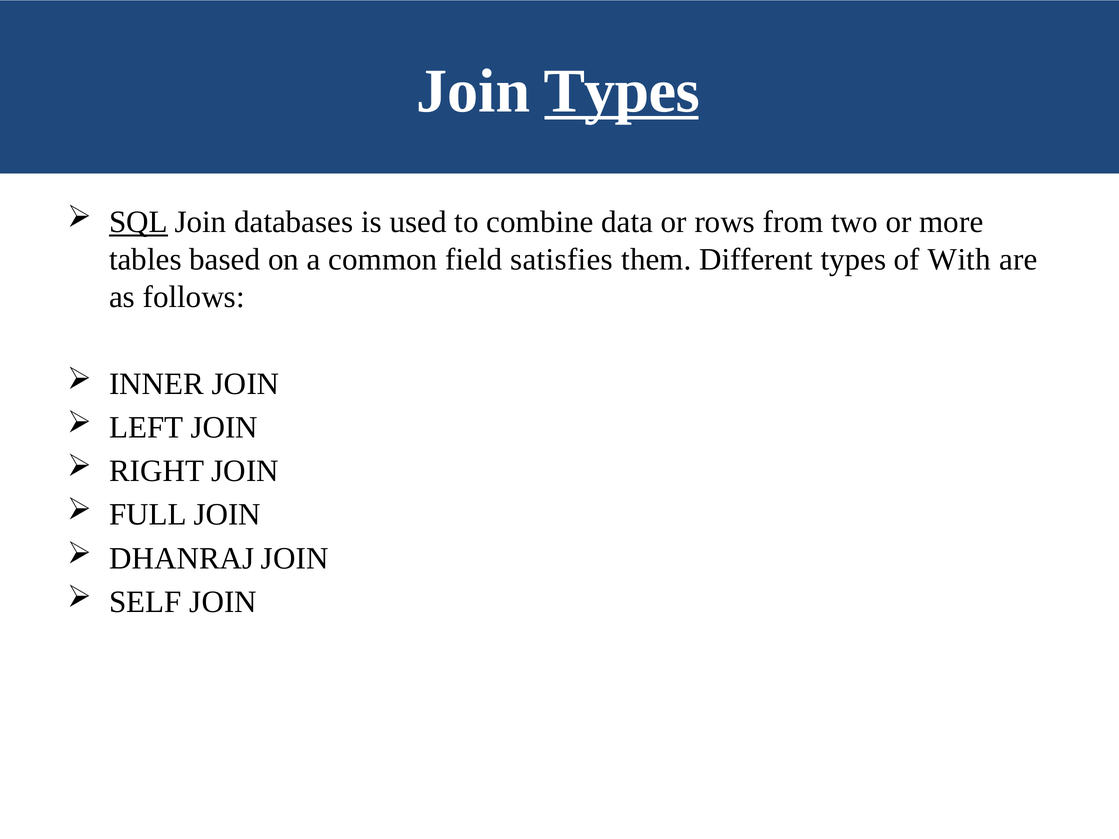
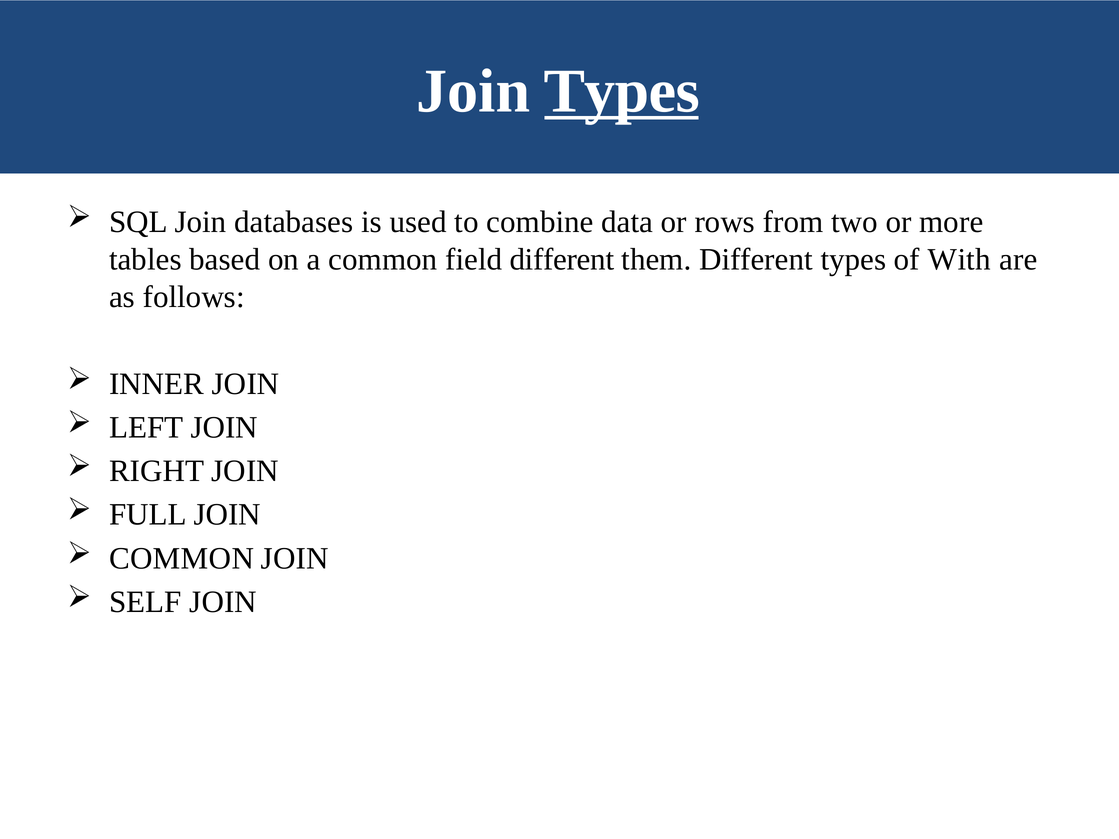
SQL underline: present -> none
field satisfies: satisfies -> different
DHANRAJ at (182, 558): DHANRAJ -> COMMON
